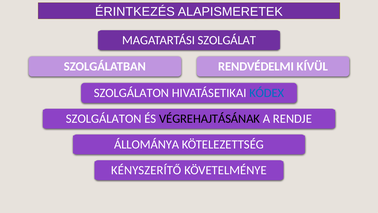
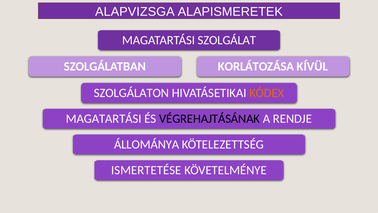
ÉRINTKEZÉS: ÉRINTKEZÉS -> ALAPVIZSGA
RENDVÉDELMI: RENDVÉDELMI -> KORLÁTOZÁSA
KÓDEX colour: blue -> orange
SZOLGÁLATON at (104, 118): SZOLGÁLATON -> MAGATARTÁSI
KÉNYSZERÍTŐ: KÉNYSZERÍTŐ -> ISMERTETÉSE
